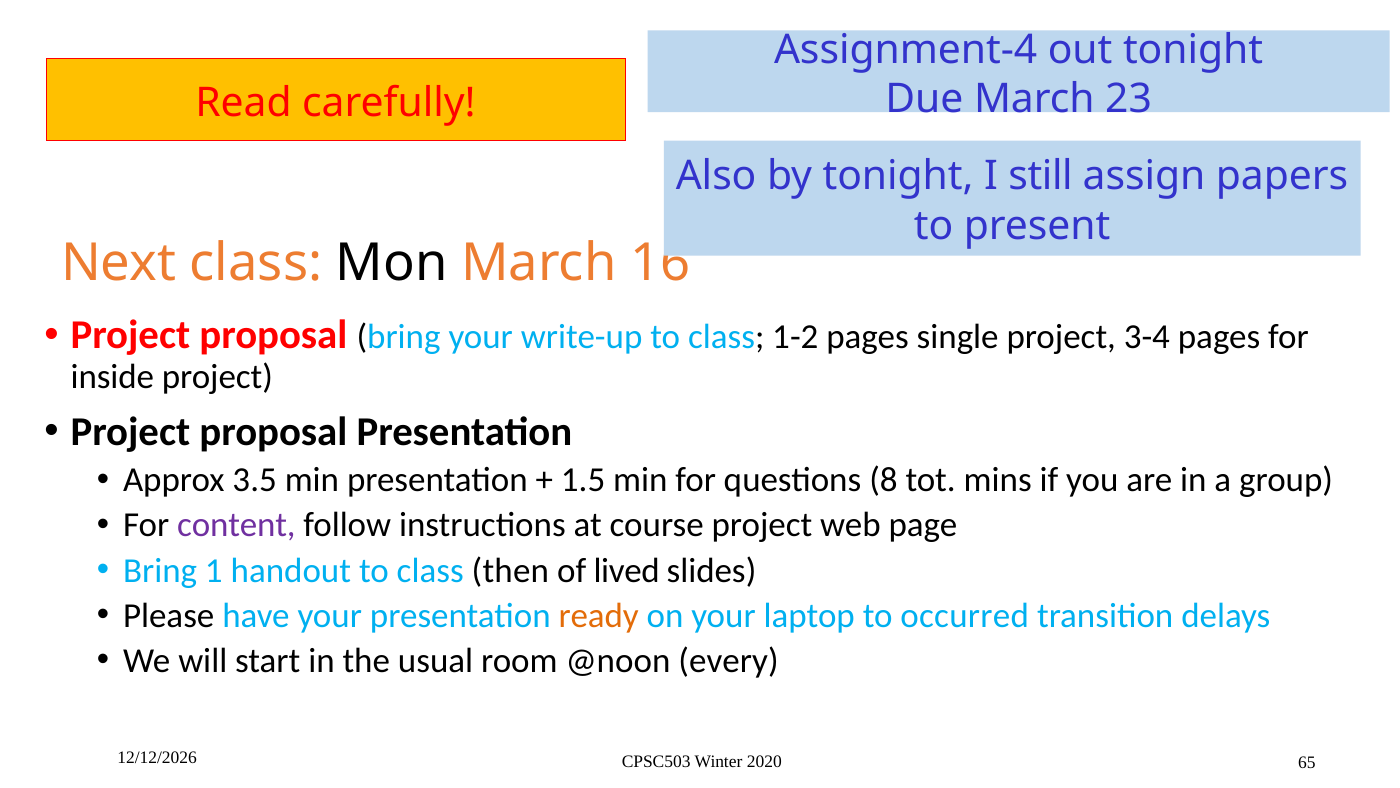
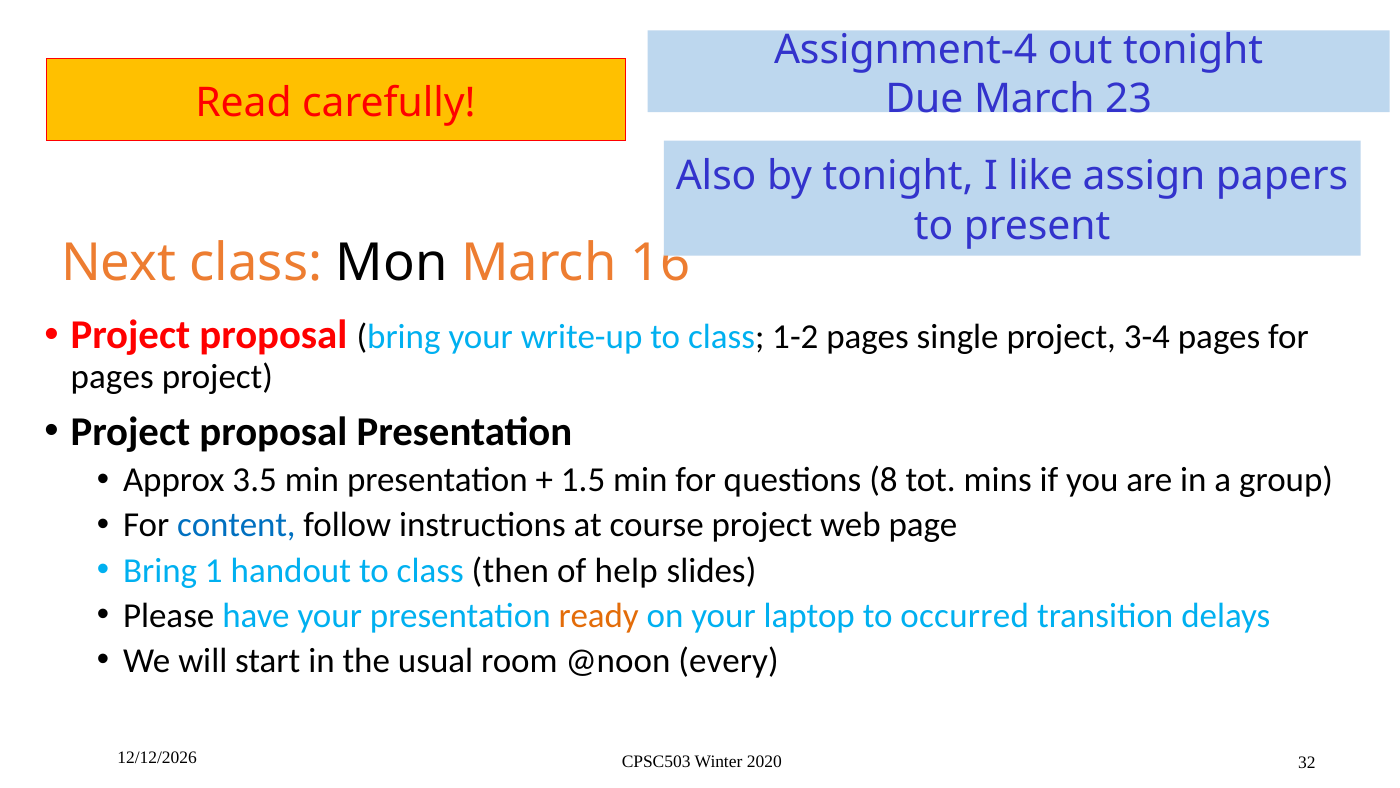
still: still -> like
inside at (112, 376): inside -> pages
content colour: purple -> blue
lived: lived -> help
65: 65 -> 32
